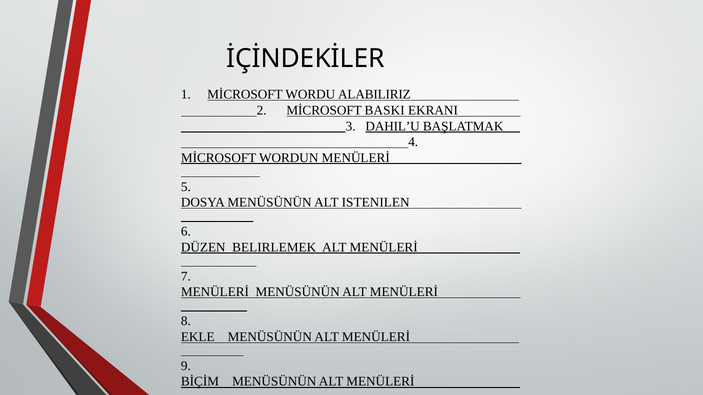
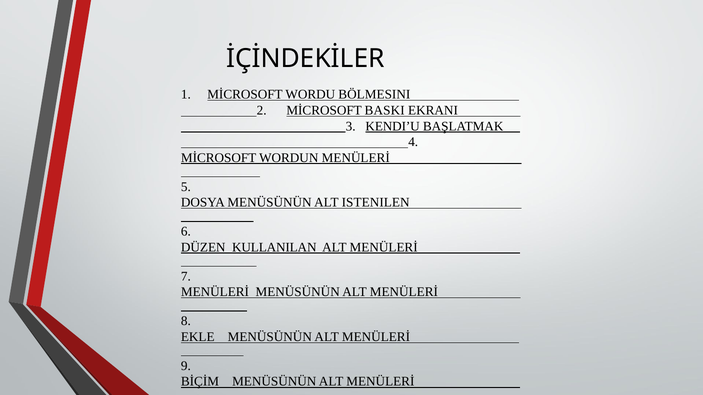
ALABILIRIZ: ALABILIRIZ -> BÖLMESINI
DAHIL’U: DAHIL’U -> KENDI’U
BELIRLEMEK: BELIRLEMEK -> KULLANILAN
